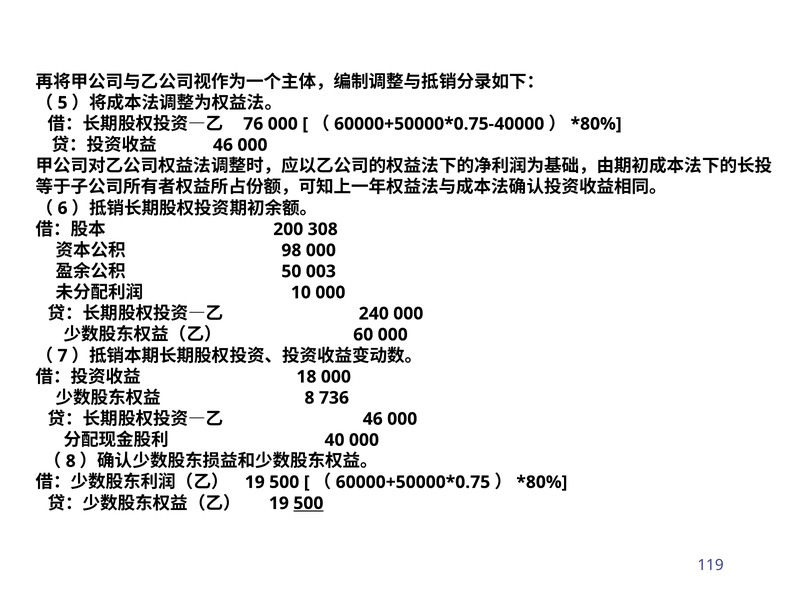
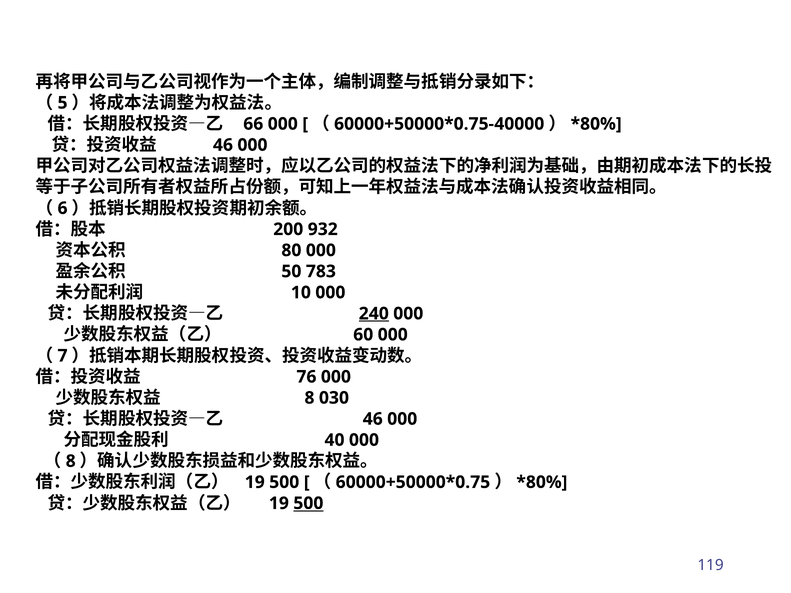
76: 76 -> 66
308: 308 -> 932
98: 98 -> 80
003: 003 -> 783
240 underline: none -> present
18: 18 -> 76
736: 736 -> 030
